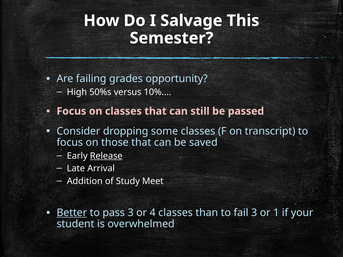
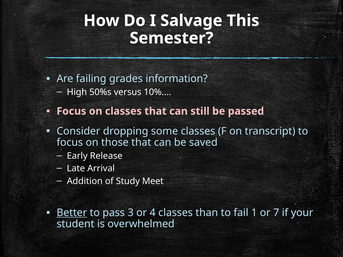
opportunity: opportunity -> information
Release underline: present -> none
fail 3: 3 -> 1
1: 1 -> 7
